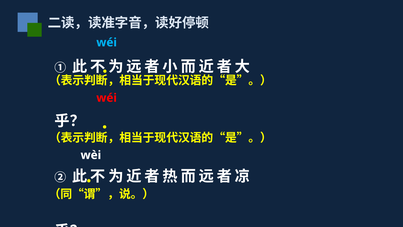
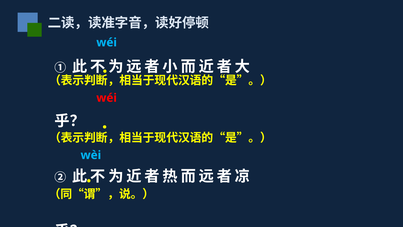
wèi colour: white -> light blue
